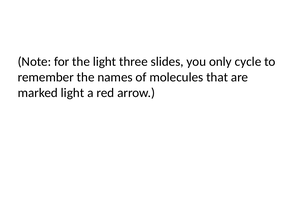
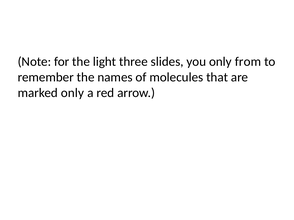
cycle: cycle -> from
marked light: light -> only
